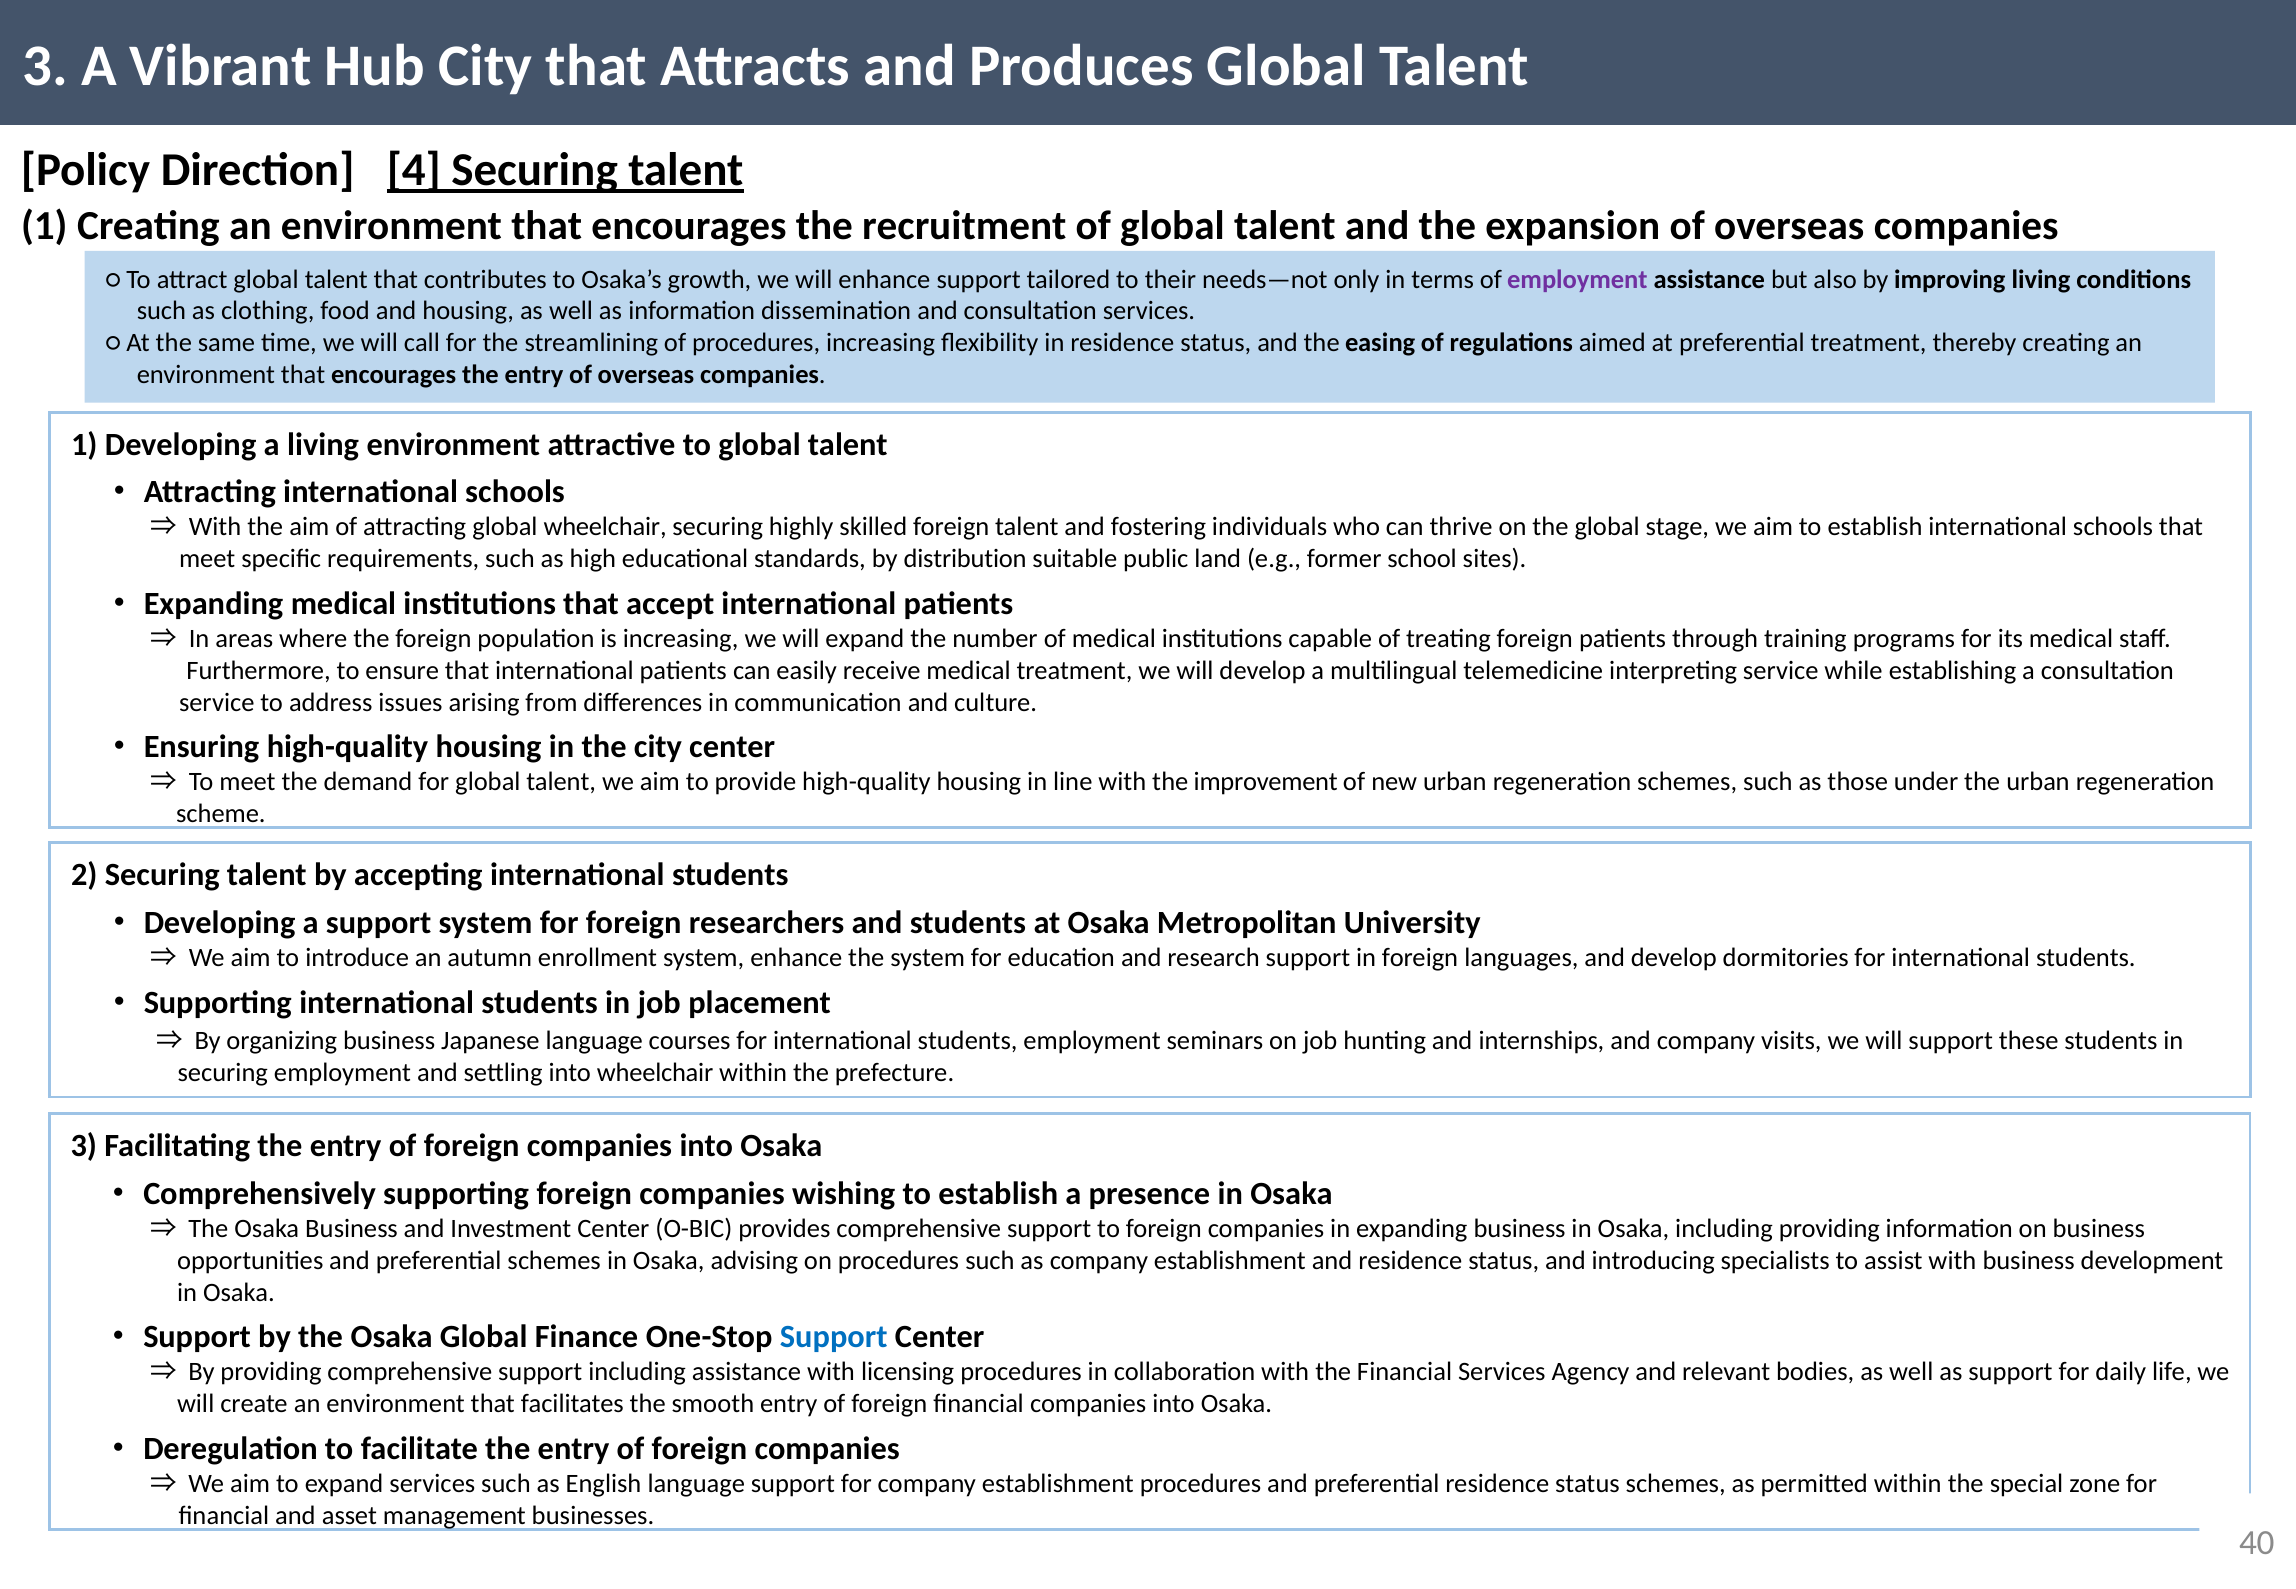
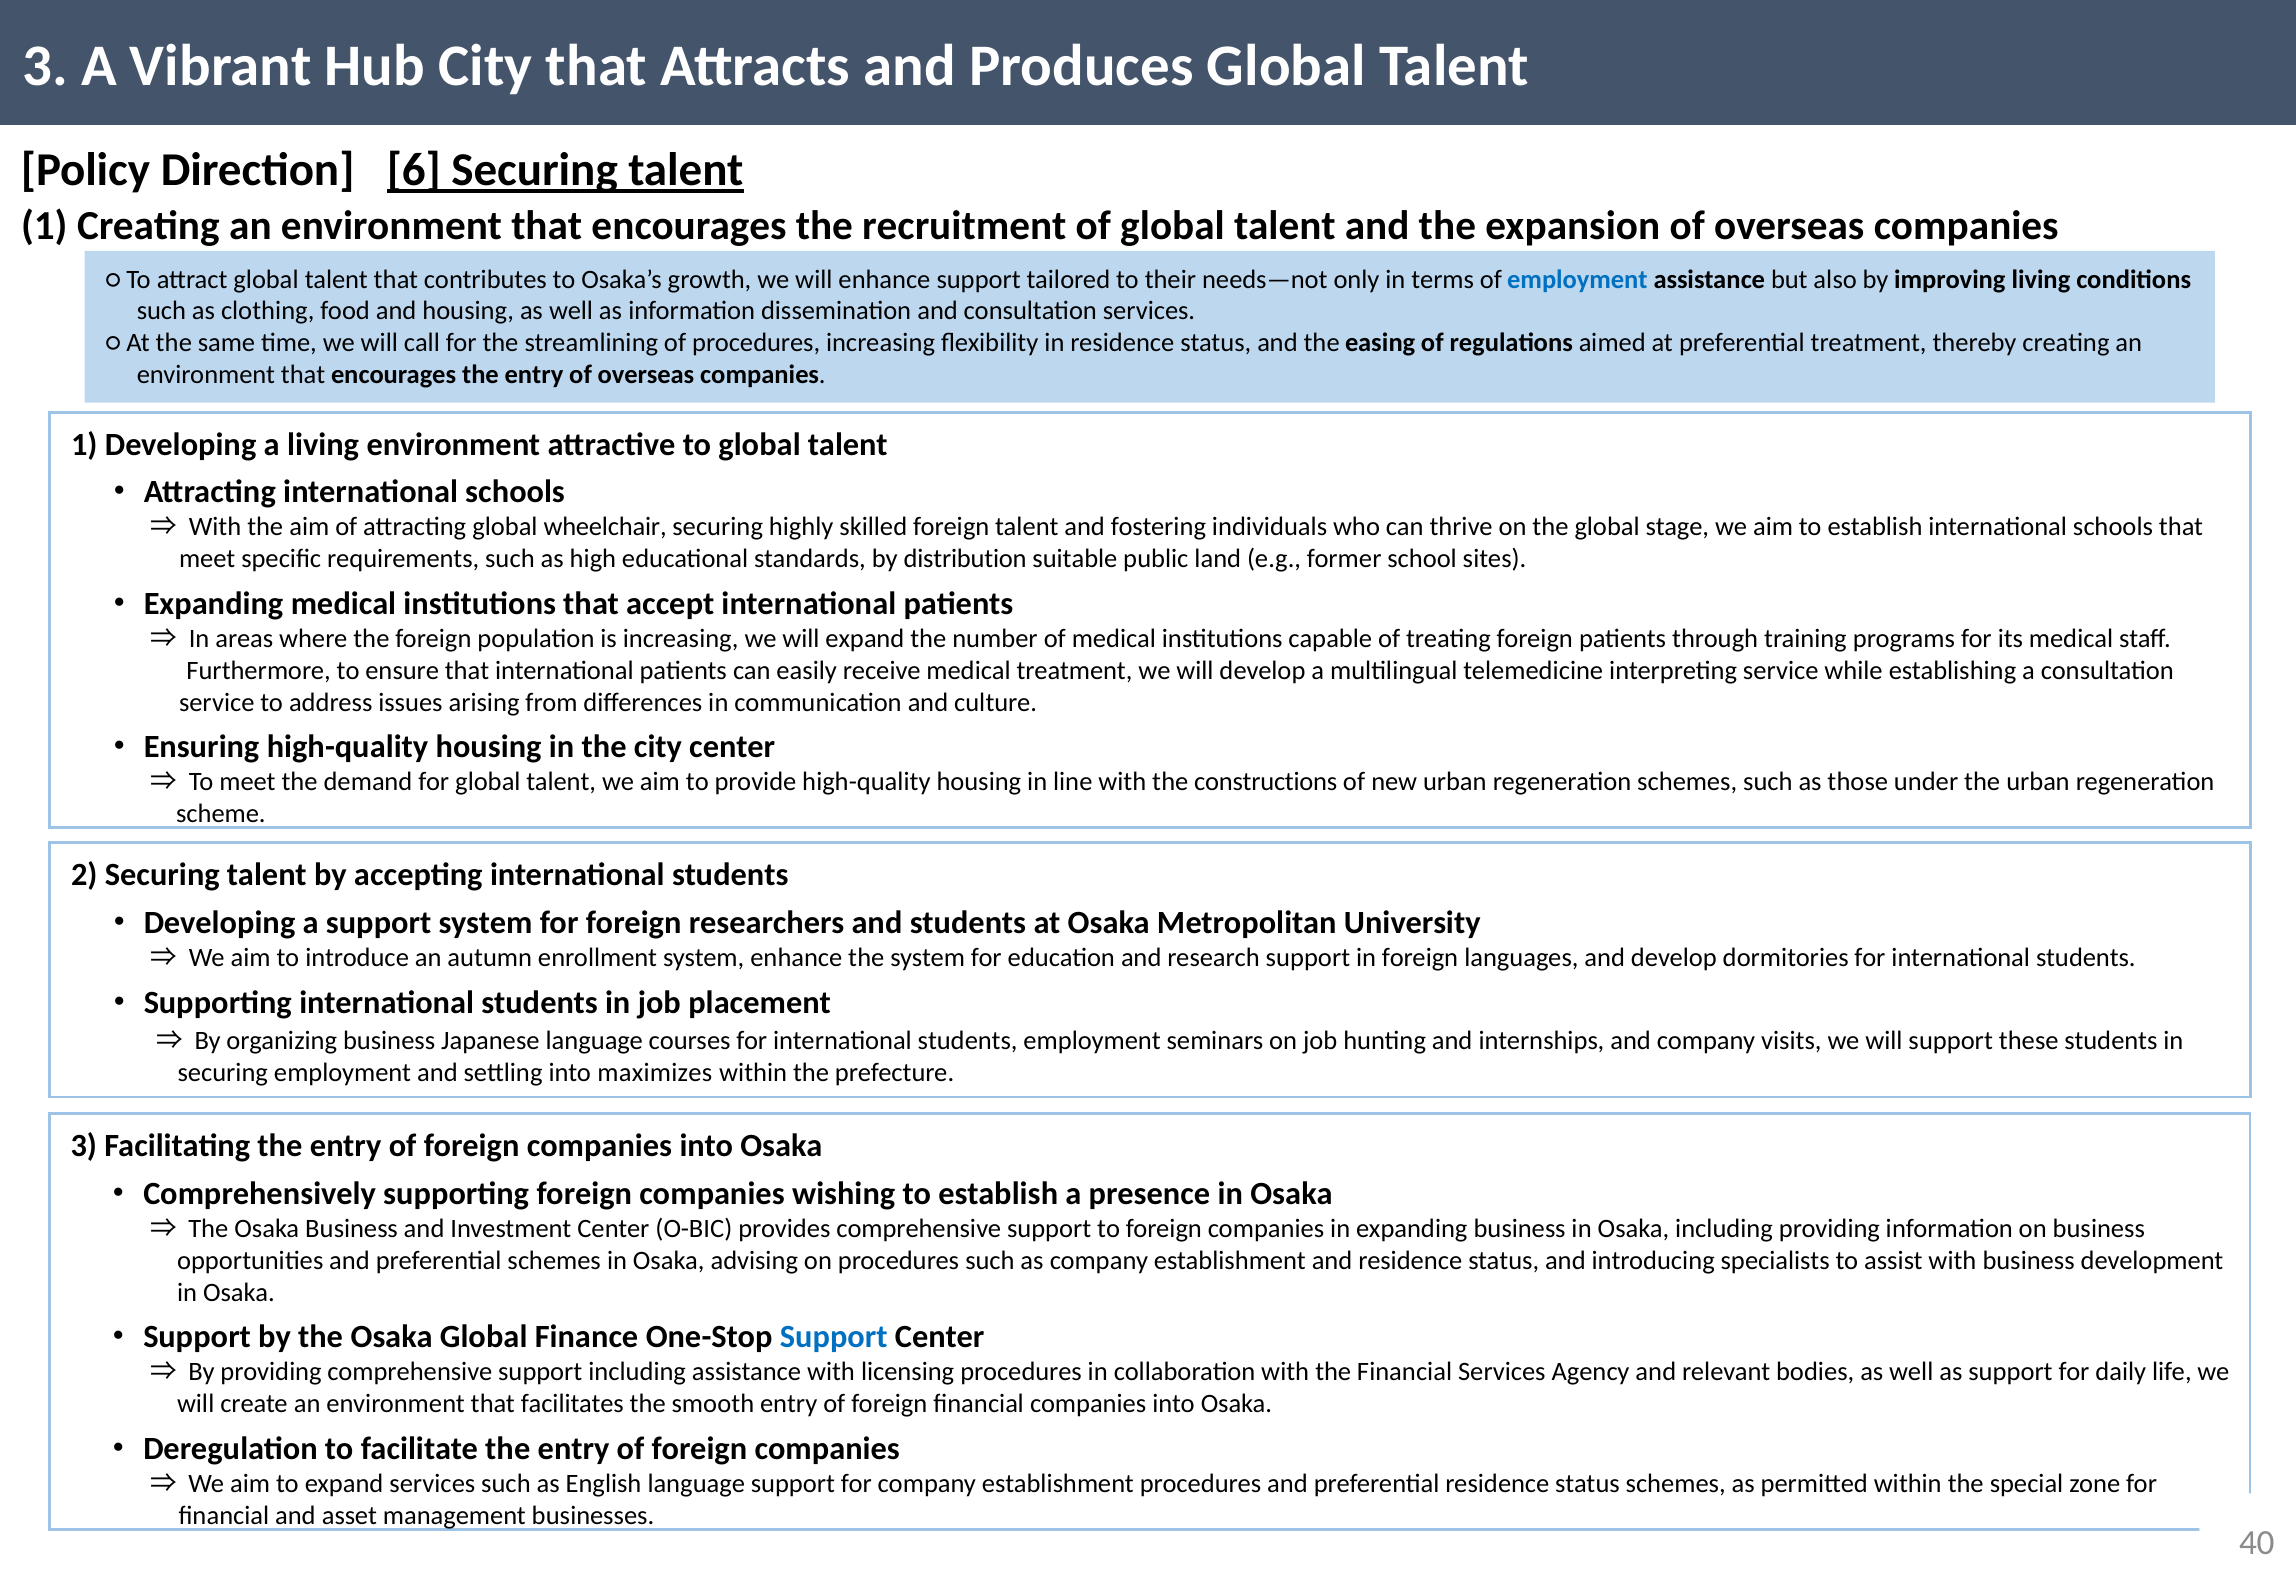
4: 4 -> 6
employment at (1577, 279) colour: purple -> blue
improvement: improvement -> constructions
into wheelchair: wheelchair -> maximizes
